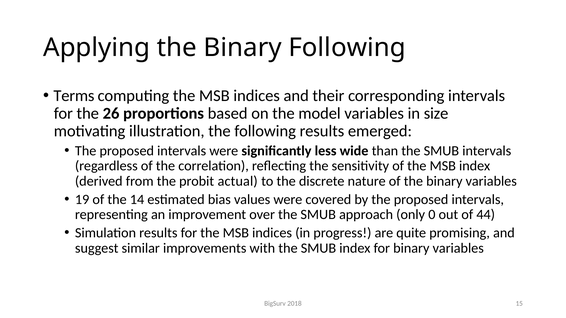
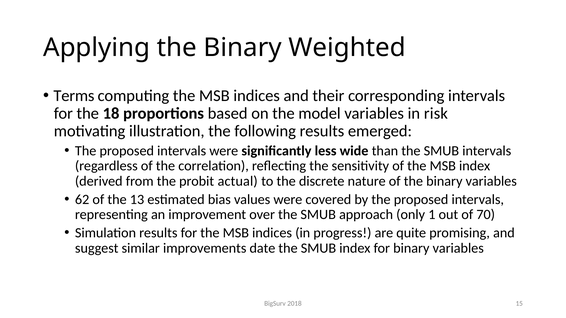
Binary Following: Following -> Weighted
26: 26 -> 18
size: size -> risk
19: 19 -> 62
14: 14 -> 13
0: 0 -> 1
44: 44 -> 70
with: with -> date
